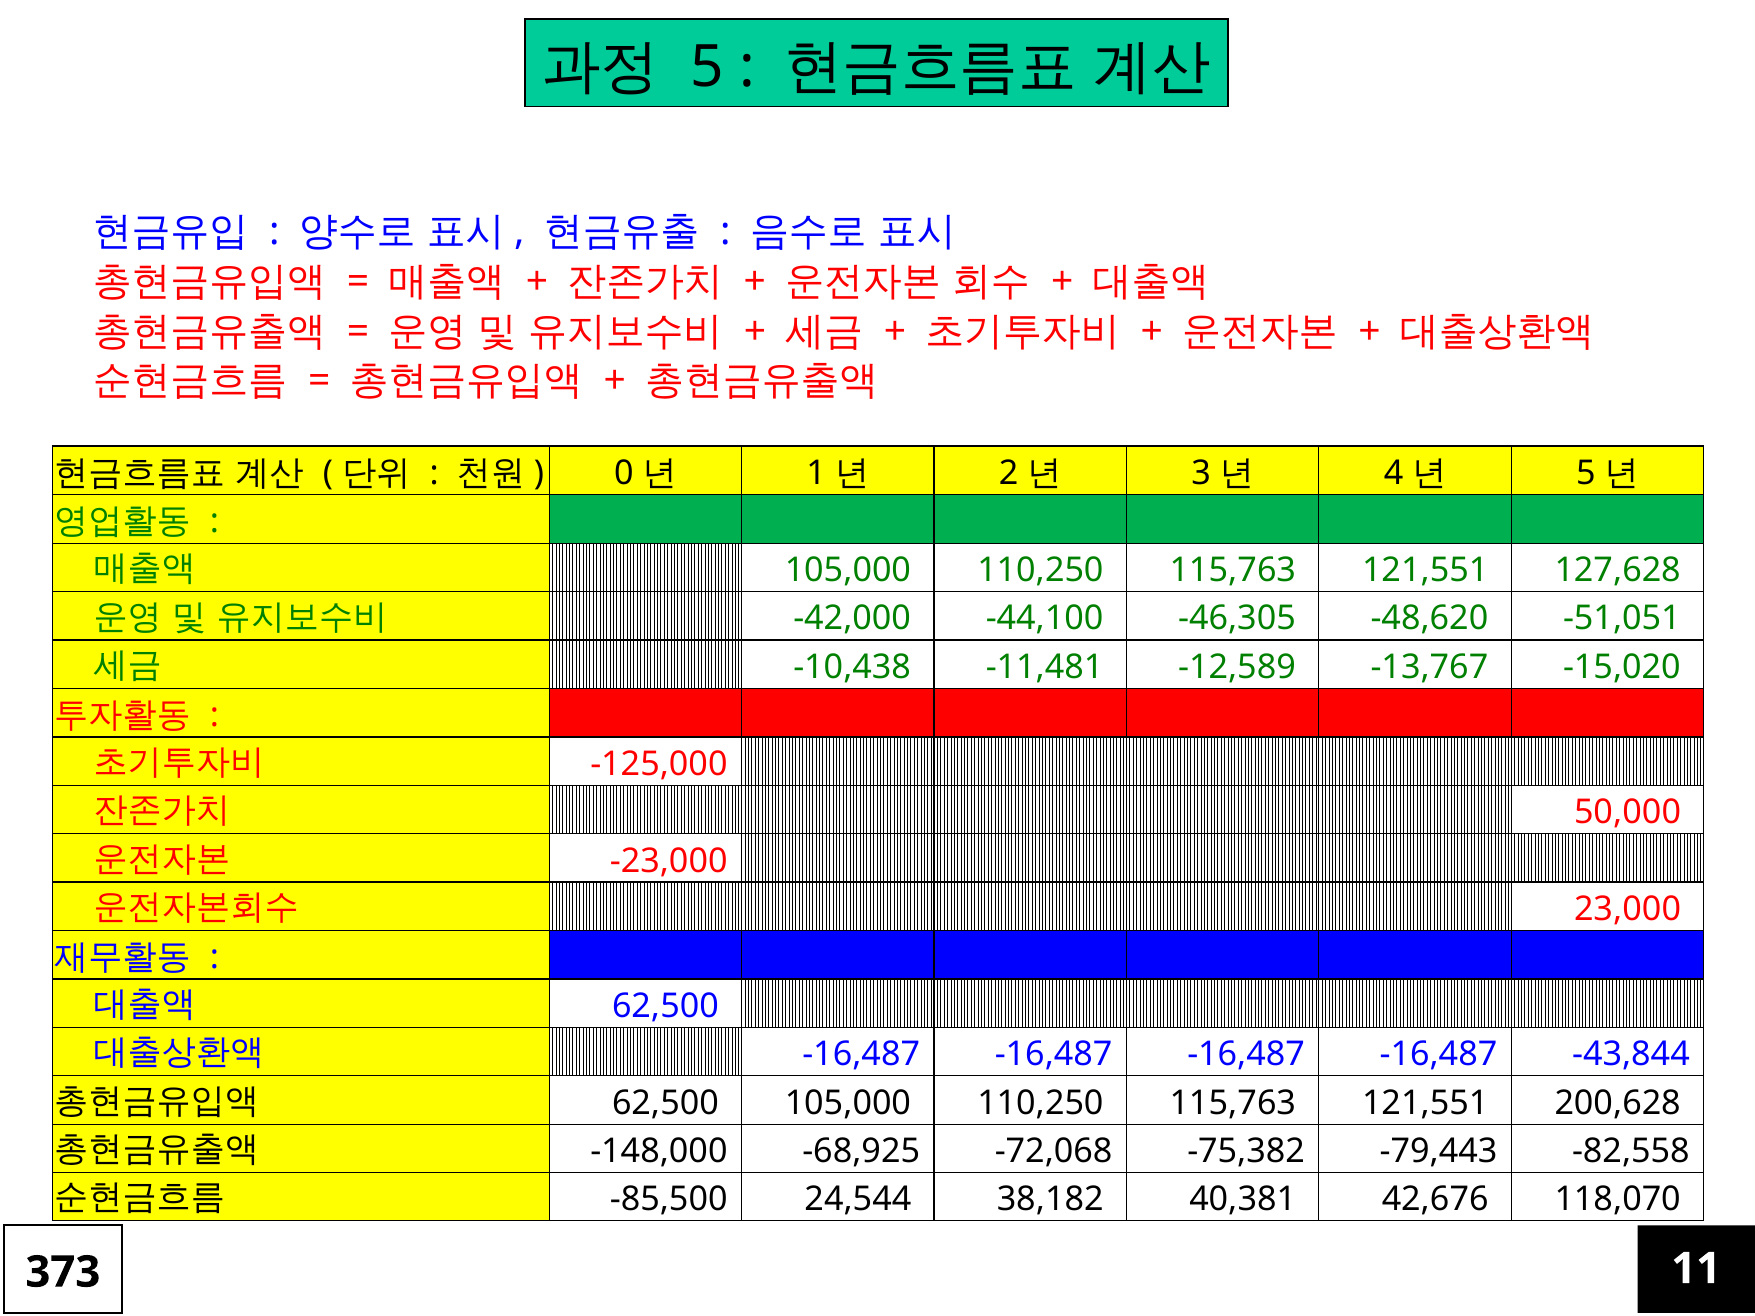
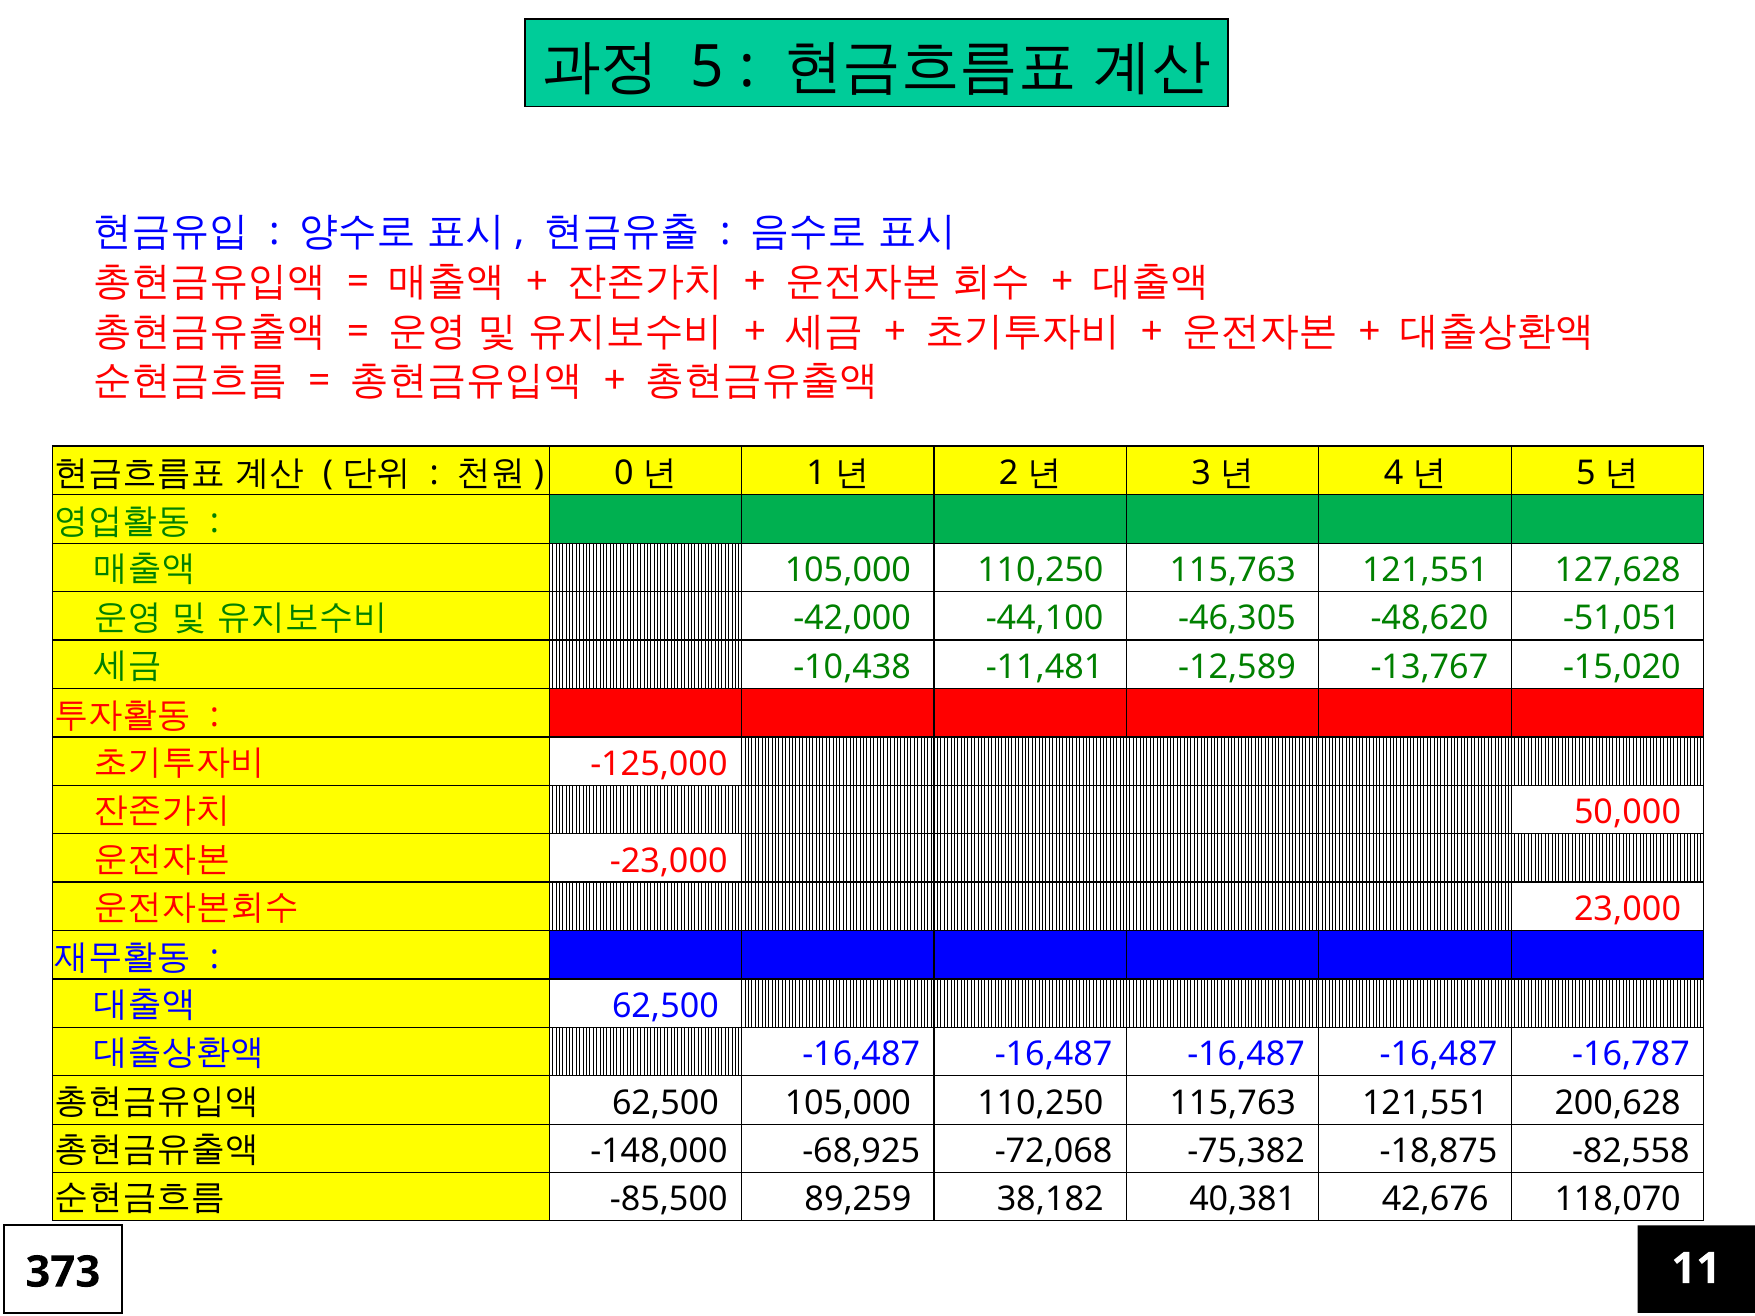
-43,844: -43,844 -> -16,787
-79,443: -79,443 -> -18,875
24,544: 24,544 -> 89,259
